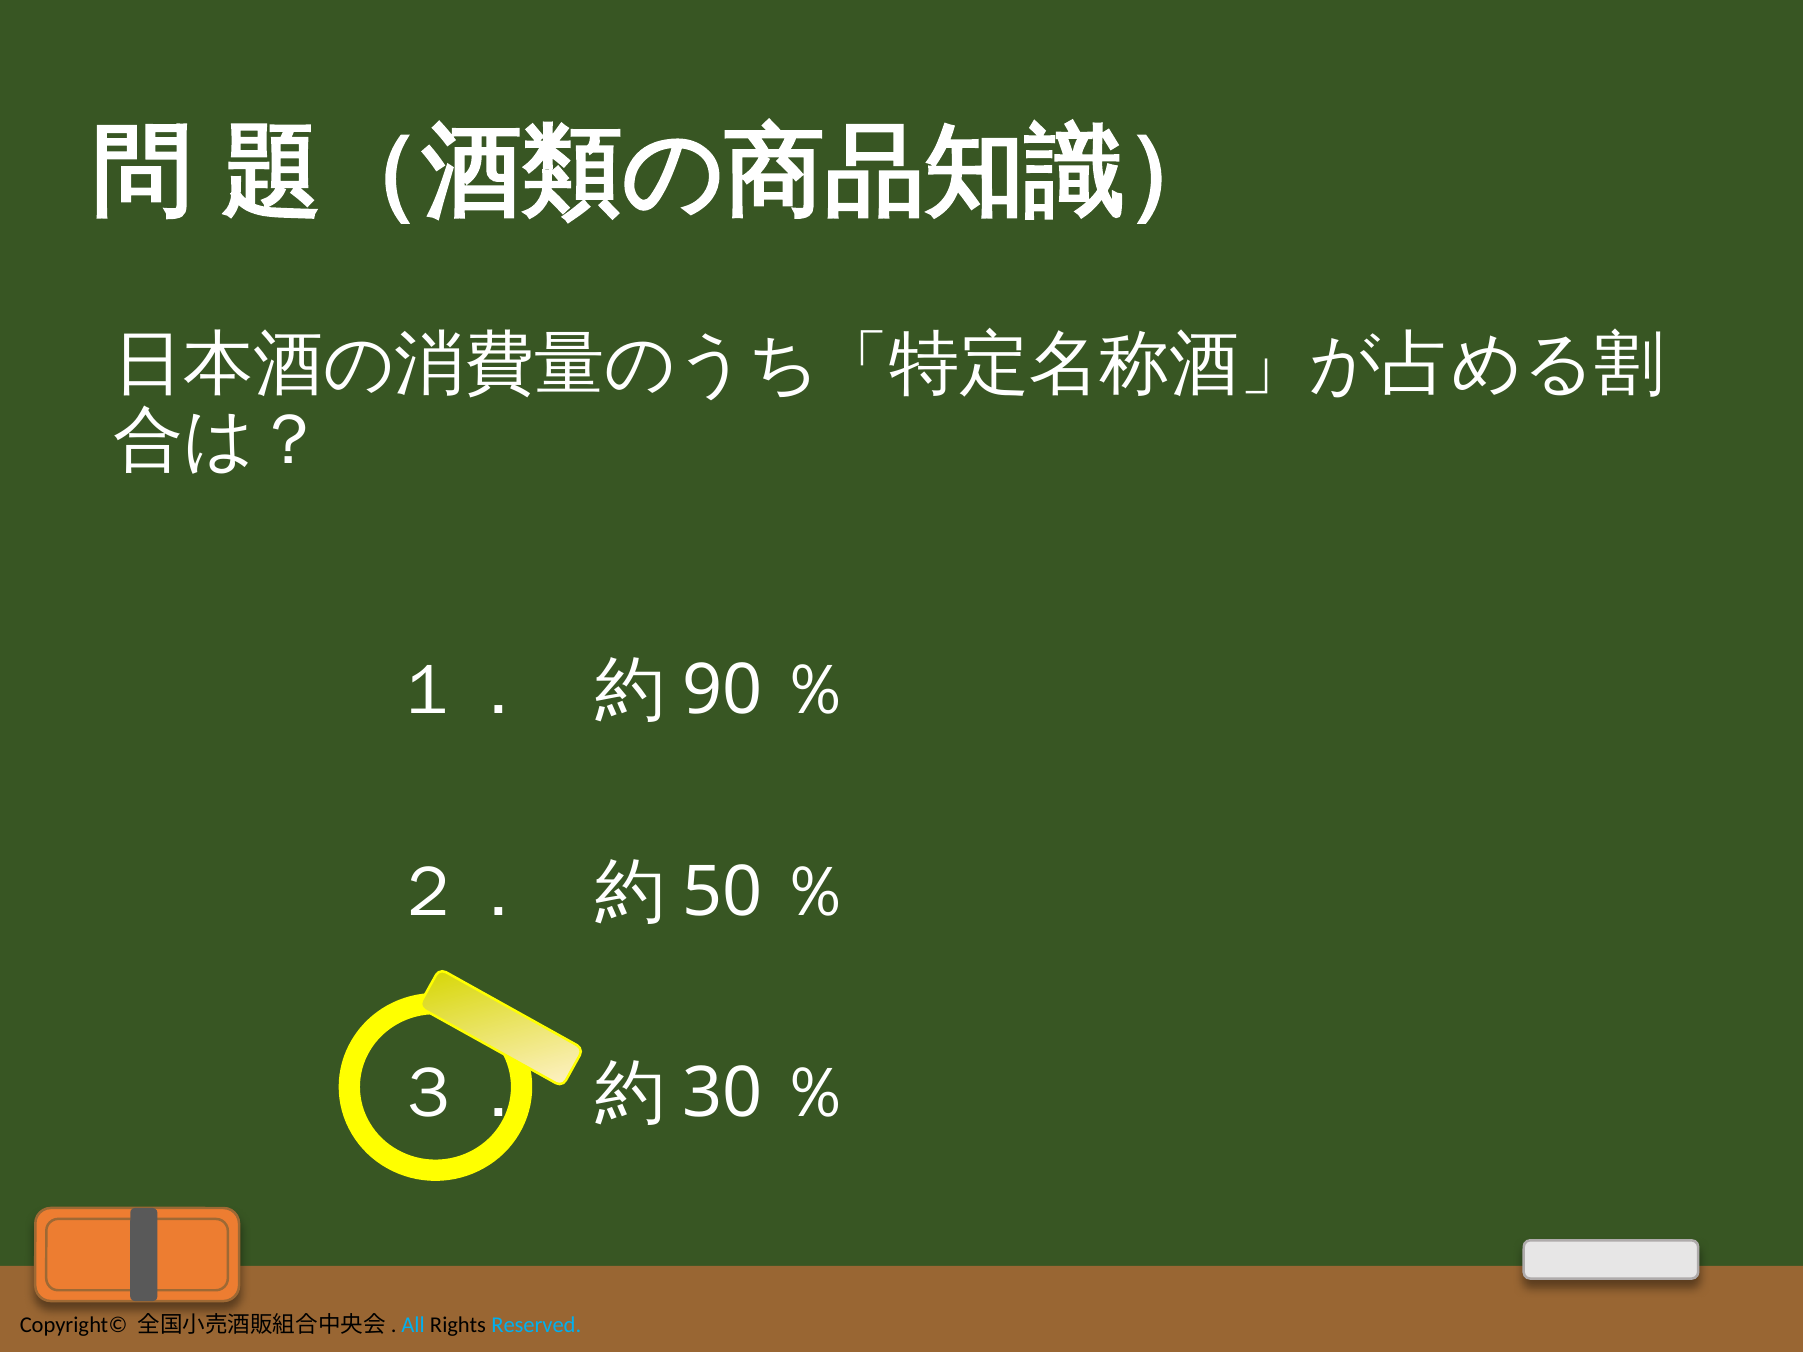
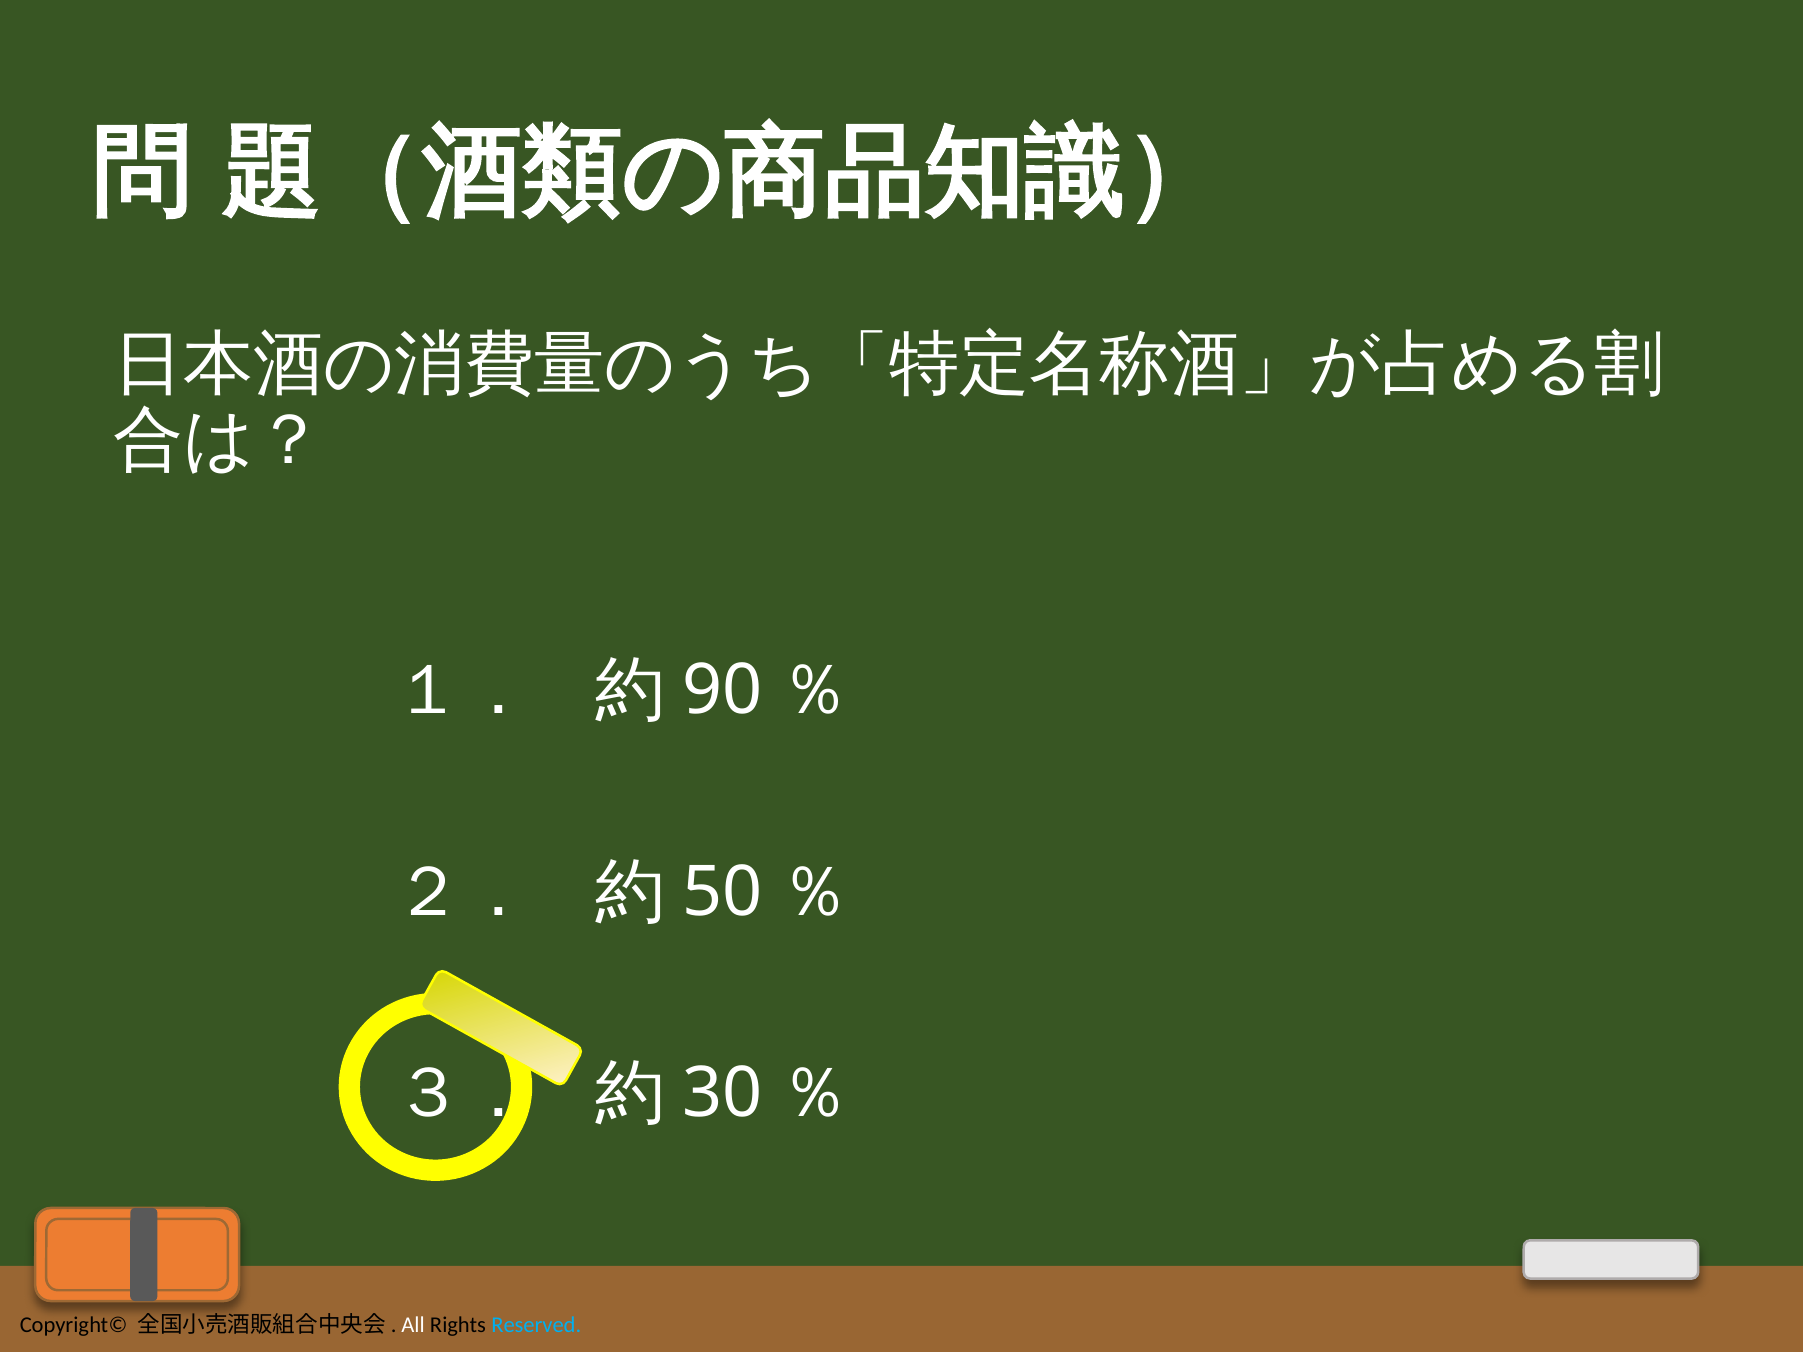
All colour: light blue -> white
